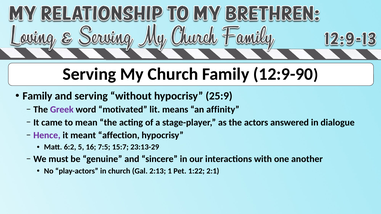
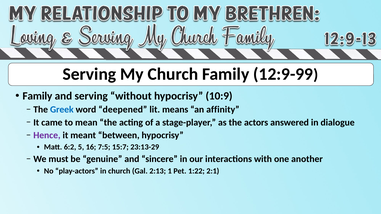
12:9-90: 12:9-90 -> 12:9-99
25:9: 25:9 -> 10:9
Greek colour: purple -> blue
motivated: motivated -> deepened
affection: affection -> between
